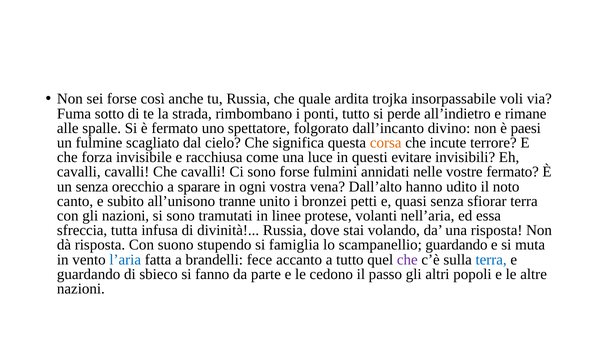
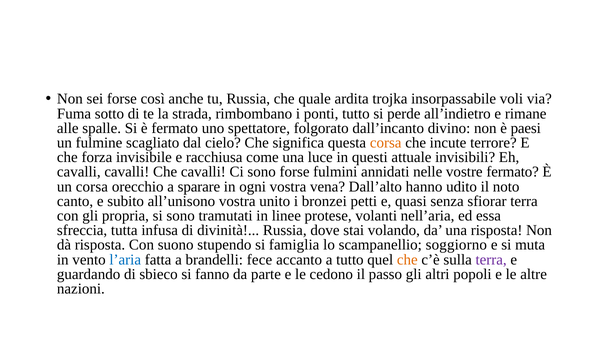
evitare: evitare -> attuale
un senza: senza -> corsa
all’unisono tranne: tranne -> vostra
gli nazioni: nazioni -> propria
scampanellio guardando: guardando -> soggiorno
che at (407, 259) colour: purple -> orange
terra at (491, 259) colour: blue -> purple
